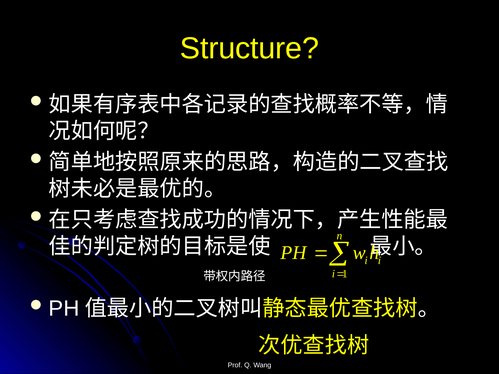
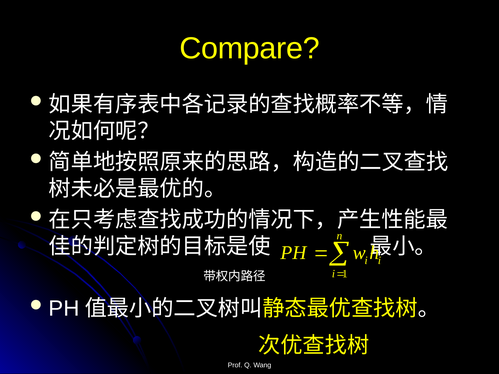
Structure: Structure -> Compare
